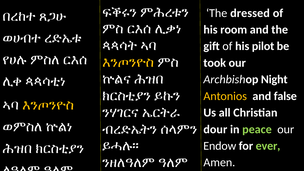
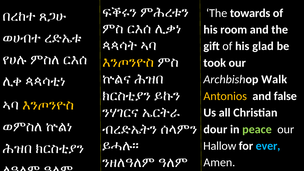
dressed: dressed -> towards
pilot: pilot -> glad
Night: Night -> Walk
Endow: Endow -> Hallow
ever colour: light green -> light blue
